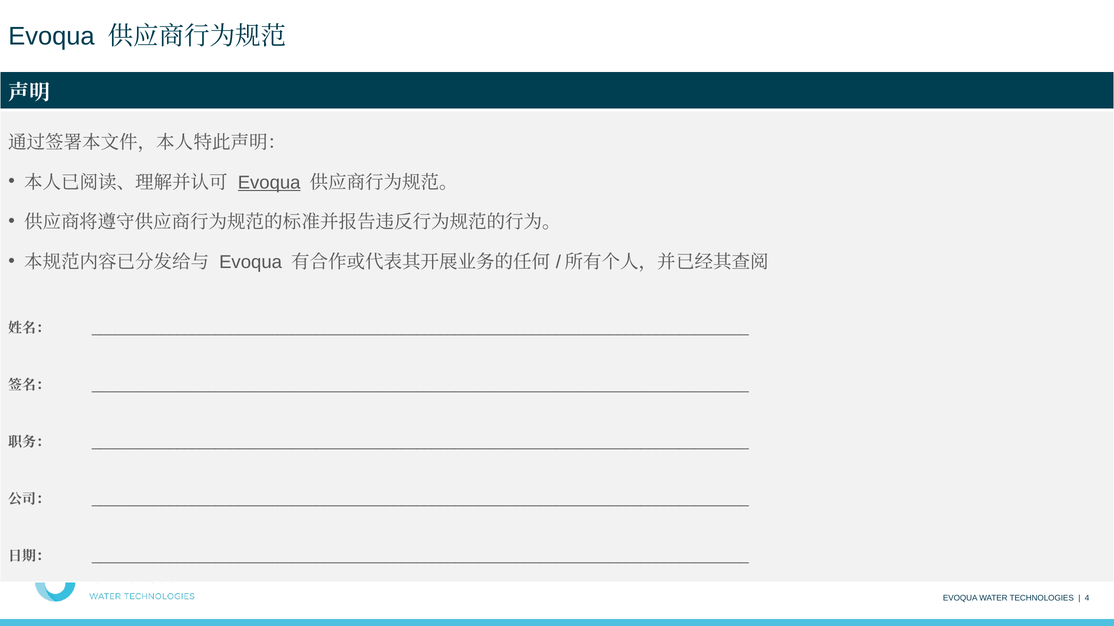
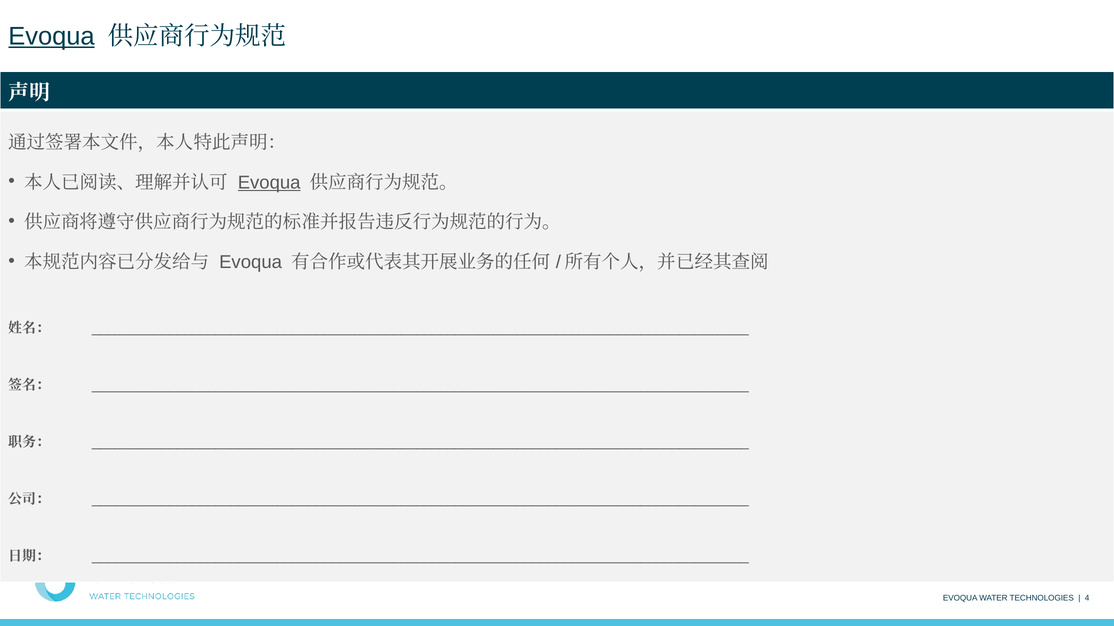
Evoqua at (52, 36) underline: none -> present
